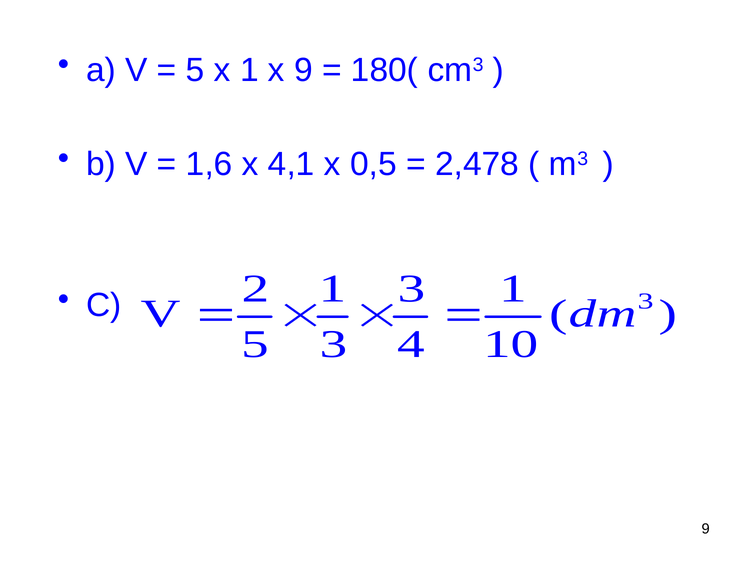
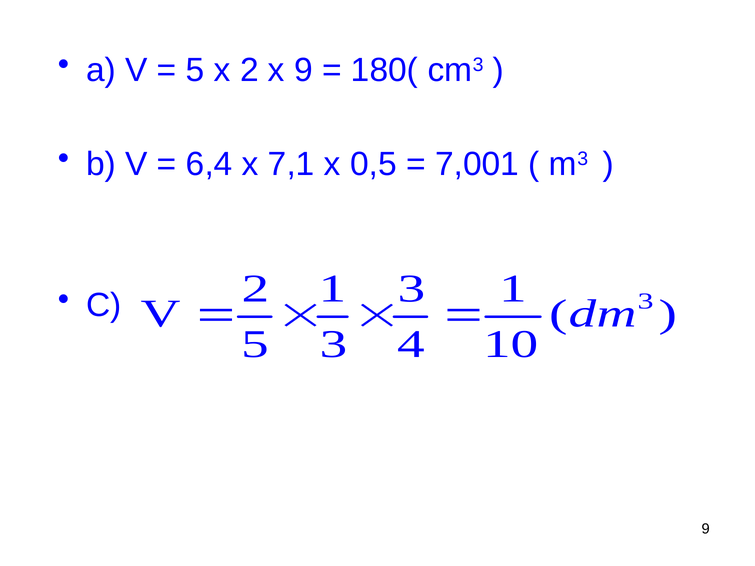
x 1: 1 -> 2
1,6: 1,6 -> 6,4
4,1: 4,1 -> 7,1
2,478: 2,478 -> 7,001
